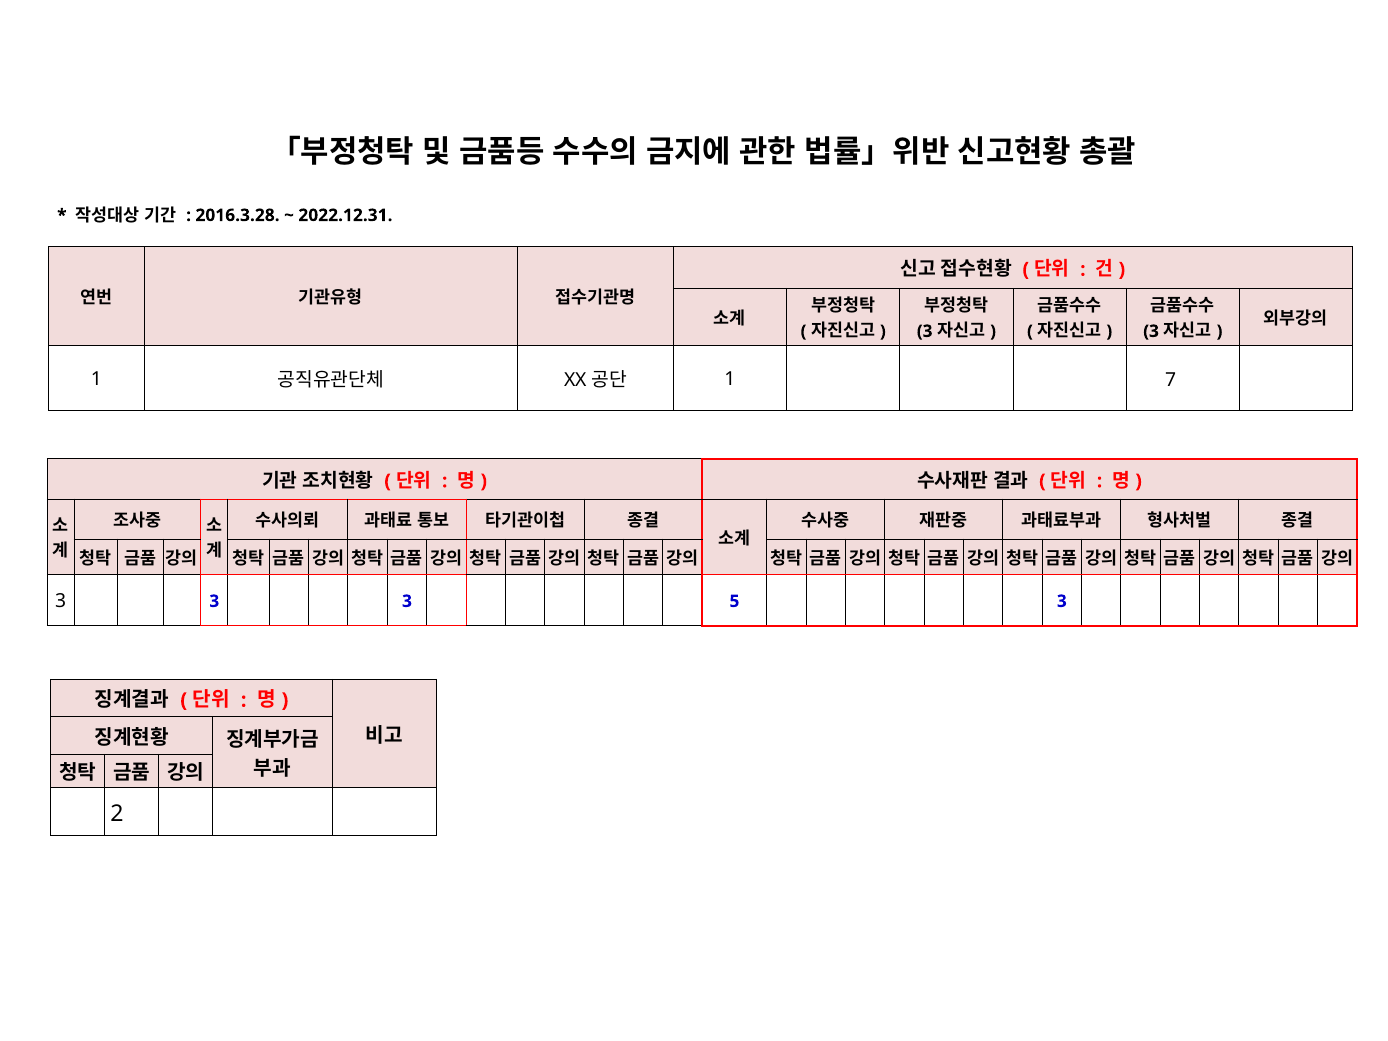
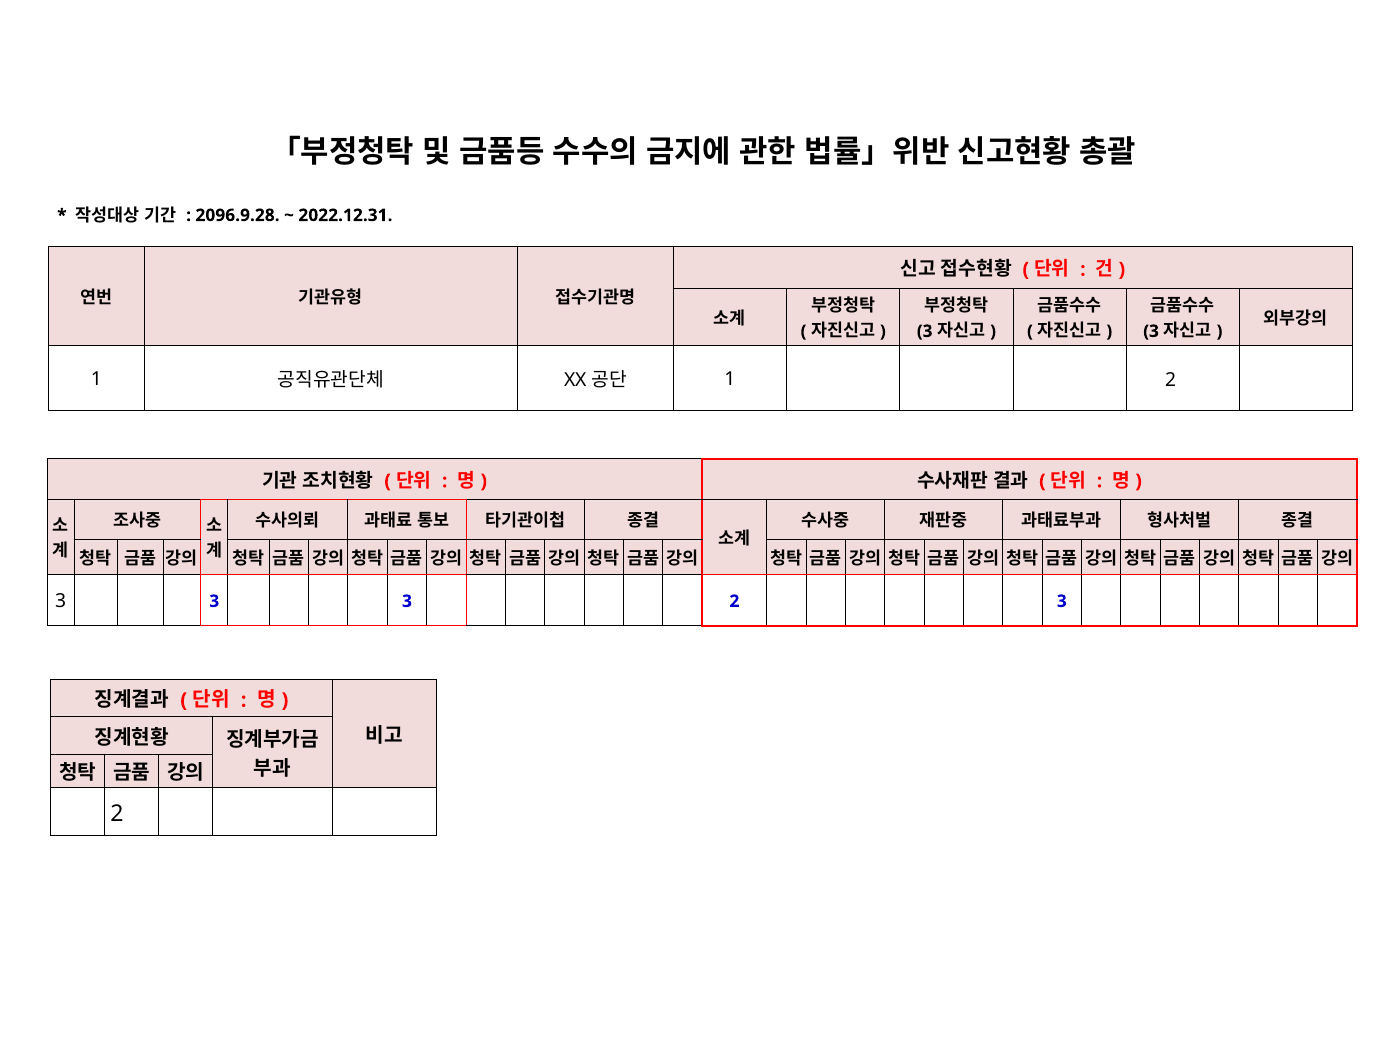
2016.3.28: 2016.3.28 -> 2096.9.28
1 7: 7 -> 2
3 5: 5 -> 2
